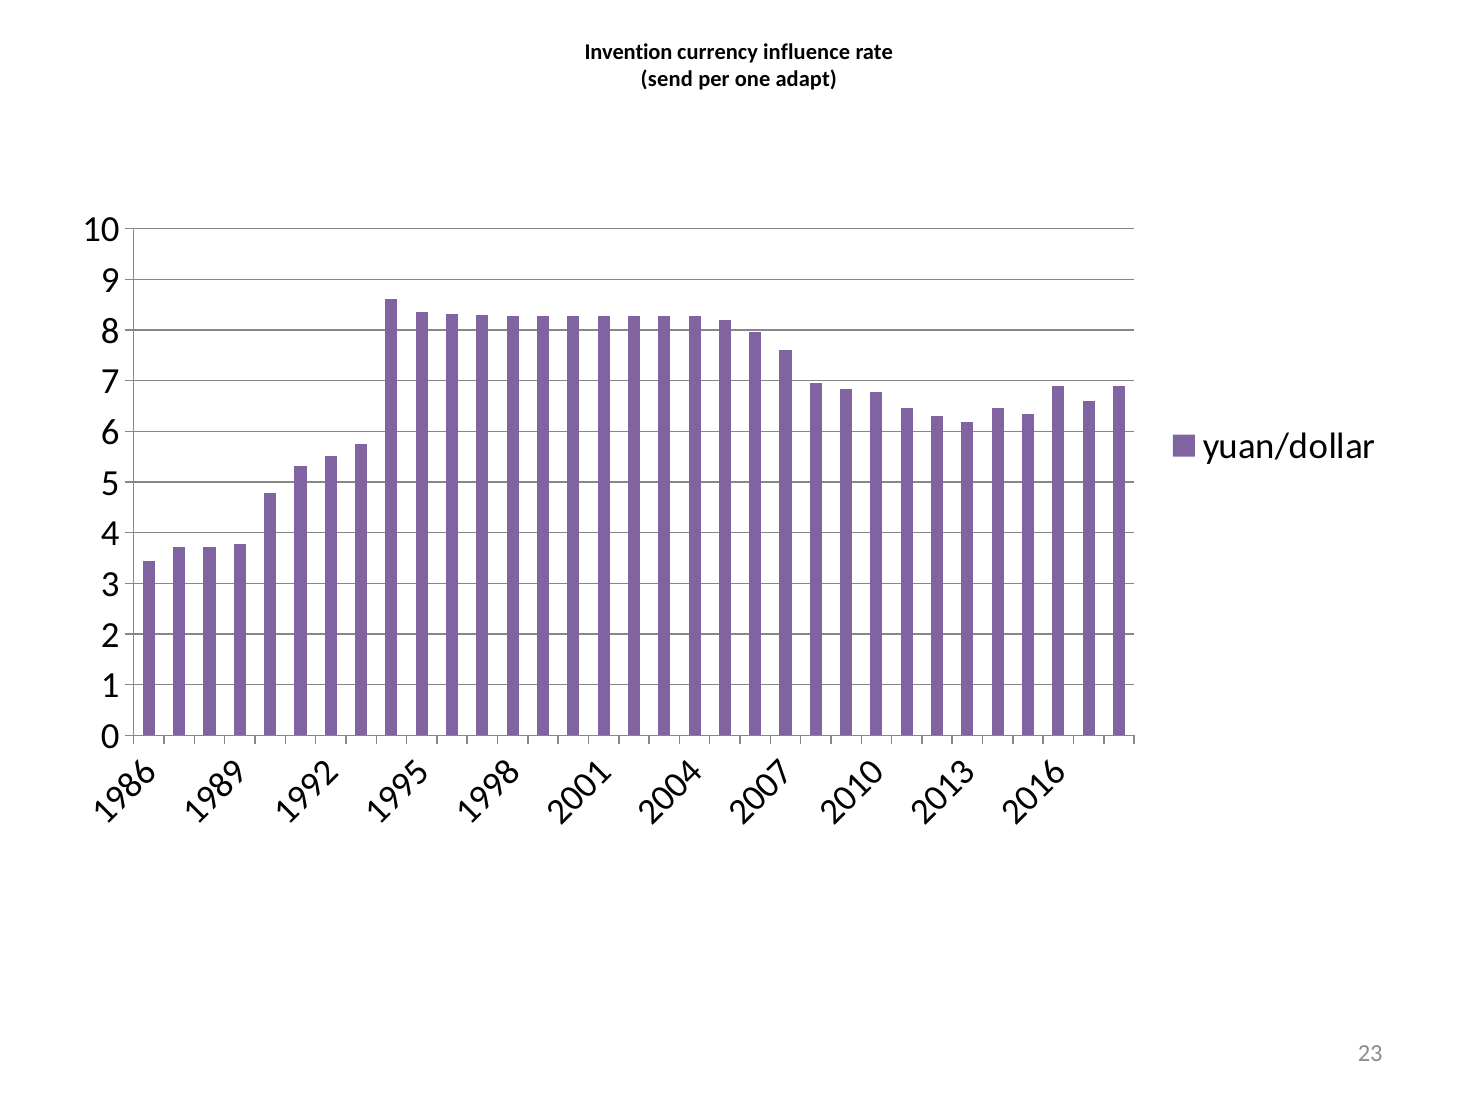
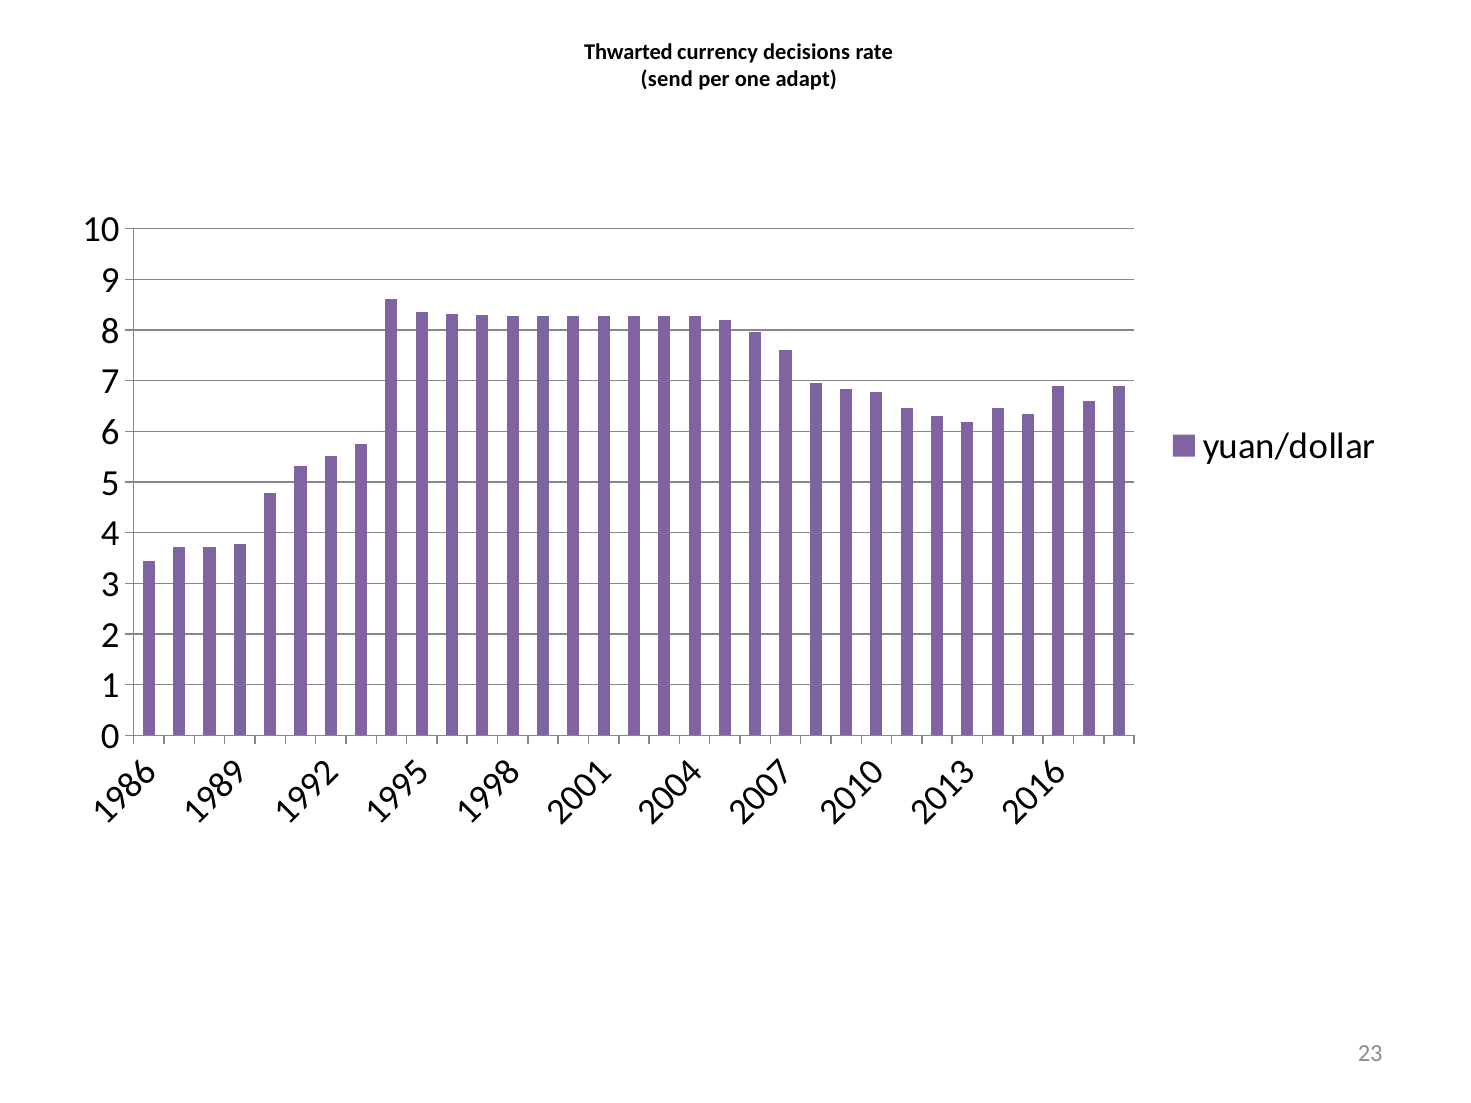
Invention: Invention -> Thwarted
influence: influence -> decisions
